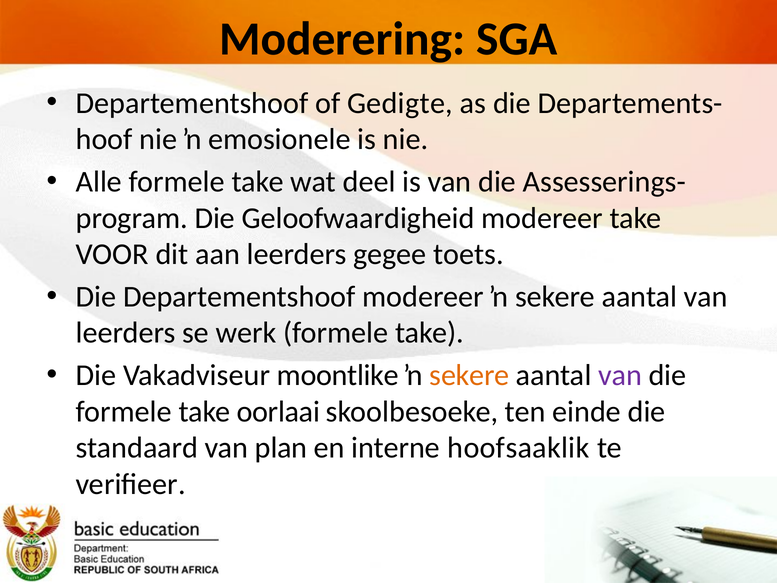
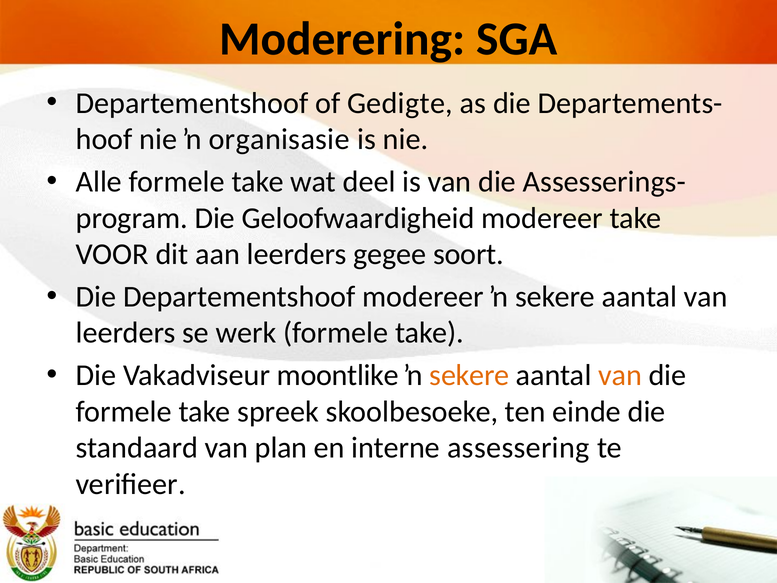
emosionele: emosionele -> organisasie
toets: toets -> soort
van at (620, 375) colour: purple -> orange
oorlaai: oorlaai -> spreek
hoofsaaklik: hoofsaaklik -> assessering
